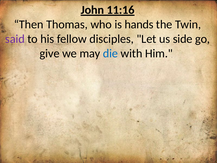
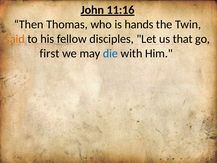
said colour: purple -> orange
side: side -> that
give: give -> first
